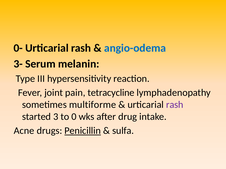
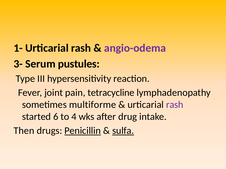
0-: 0- -> 1-
angio-odema colour: blue -> purple
melanin: melanin -> pustules
3: 3 -> 6
0: 0 -> 4
Acne: Acne -> Then
sulfa underline: none -> present
